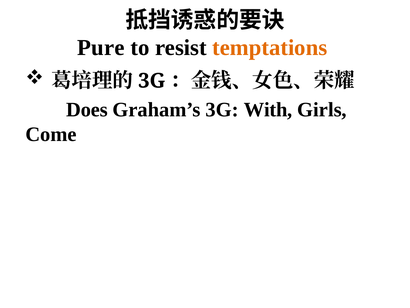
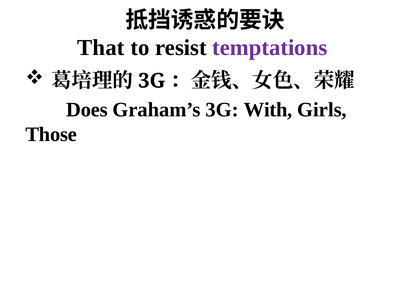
Pure: Pure -> That
temptations colour: orange -> purple
Come: Come -> Those
